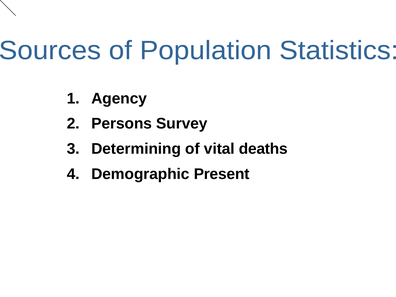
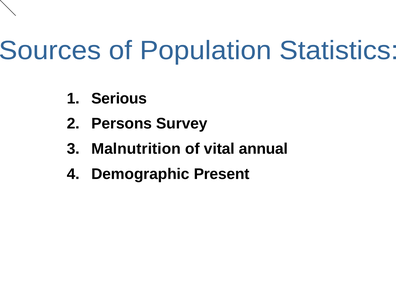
Agency: Agency -> Serious
Determining: Determining -> Malnutrition
deaths: deaths -> annual
